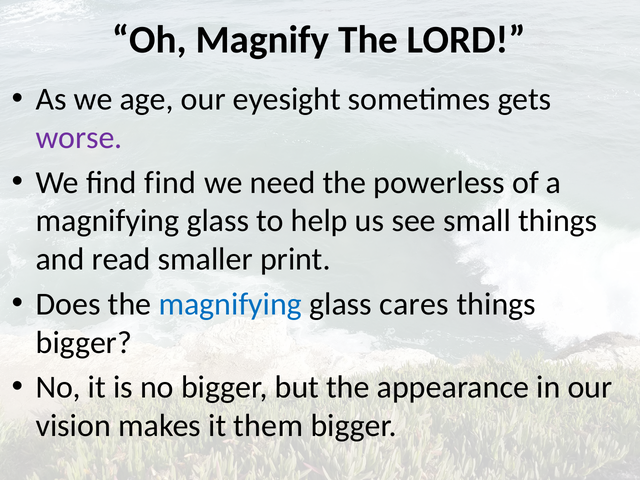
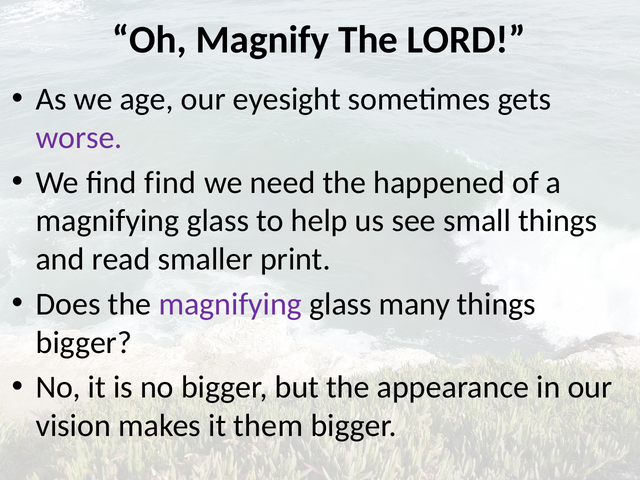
powerless: powerless -> happened
magnifying at (230, 304) colour: blue -> purple
cares: cares -> many
